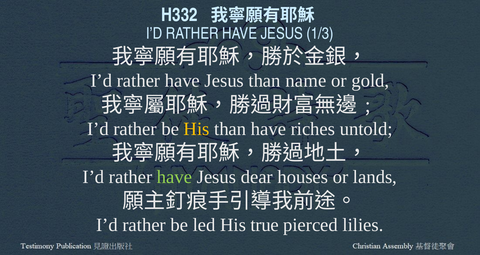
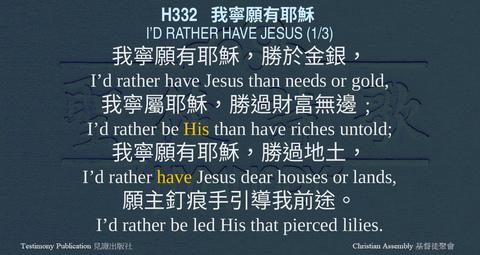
name: name -> needs
have at (175, 177) colour: light green -> yellow
true: true -> that
